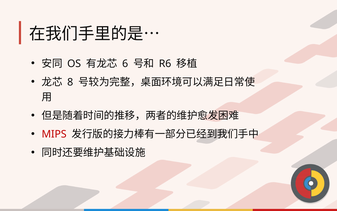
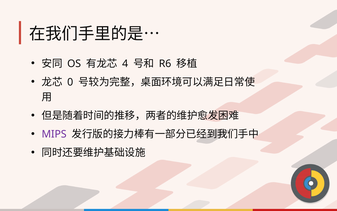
6: 6 -> 4
8: 8 -> 0
MIPS colour: red -> purple
